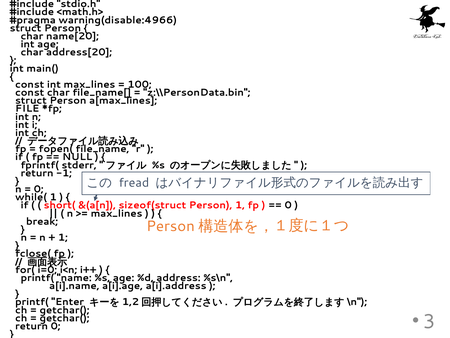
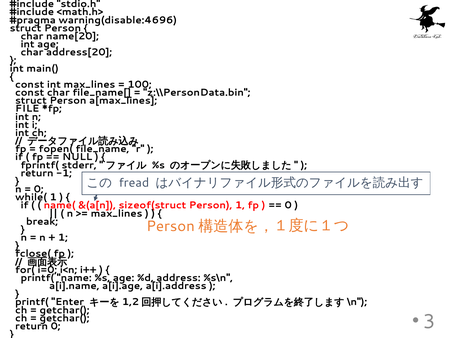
warning(disable:4966: warning(disable:4966 -> warning(disable:4696
short(: short( -> name(
